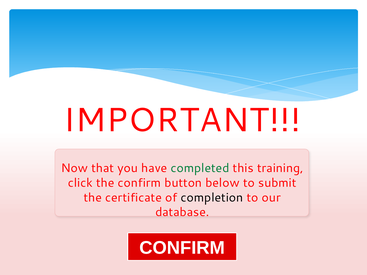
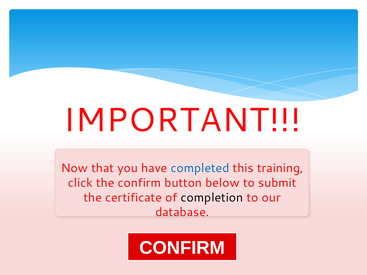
completed colour: green -> blue
